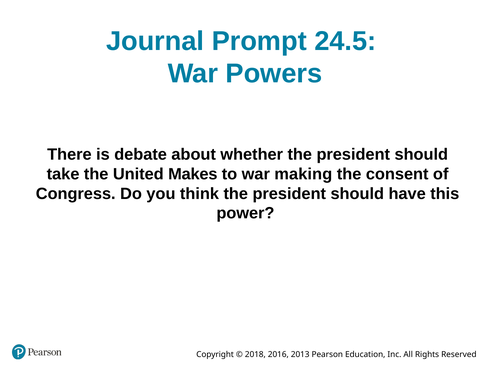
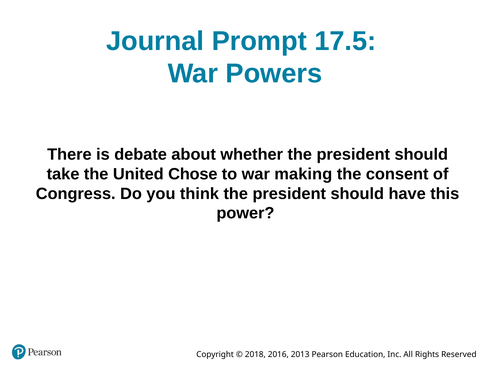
24.5: 24.5 -> 17.5
Makes: Makes -> Chose
